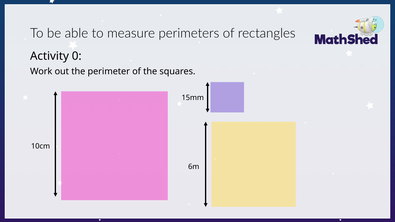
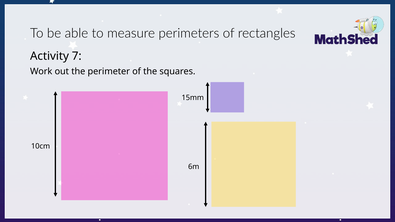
0: 0 -> 7
